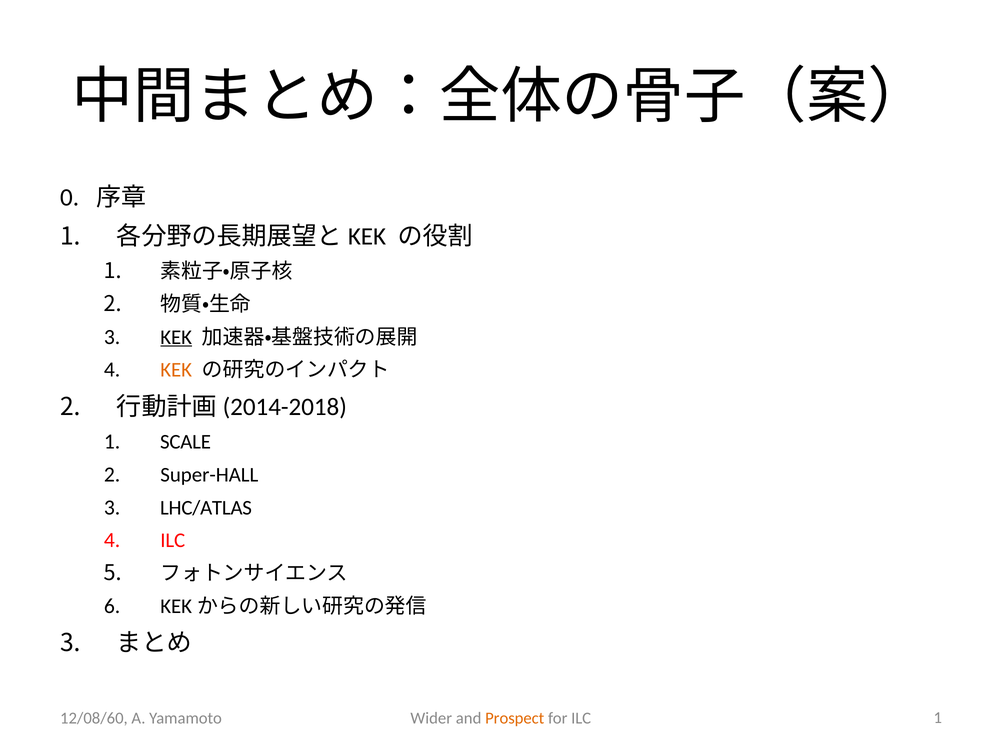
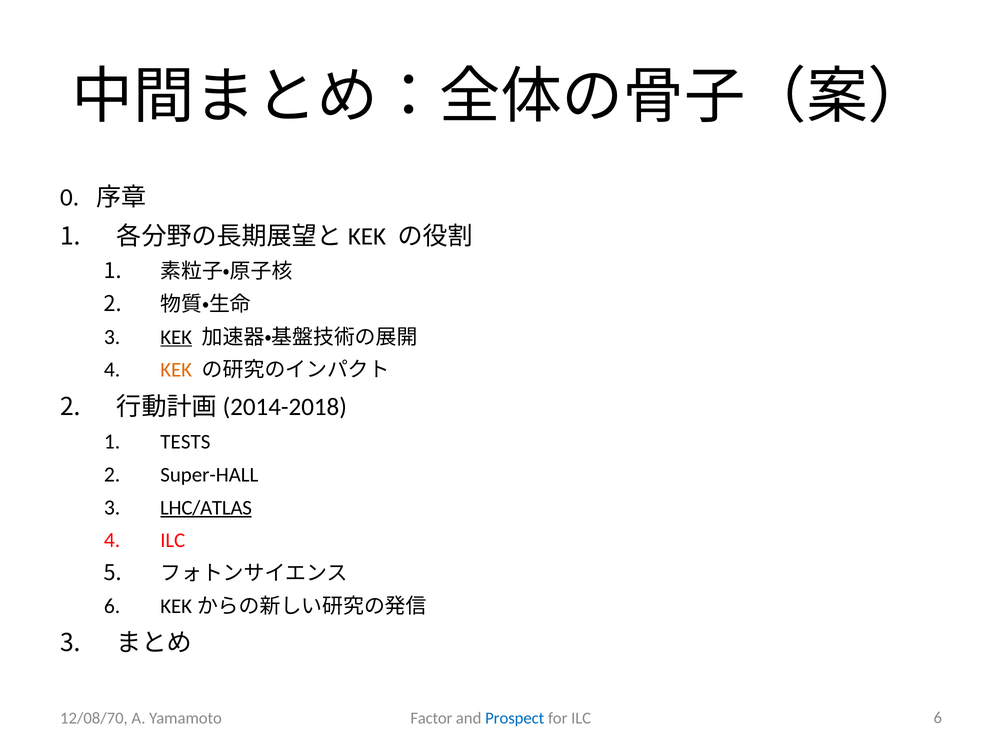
SCALE: SCALE -> TESTS
LHC/ATLAS underline: none -> present
12/08/60: 12/08/60 -> 12/08/70
Wider: Wider -> Factor
Prospect colour: orange -> blue
ILC 1: 1 -> 6
